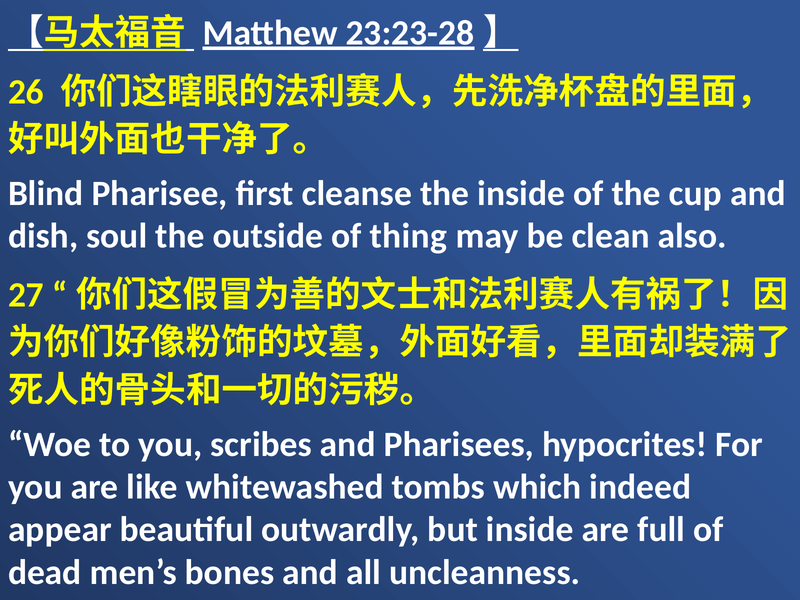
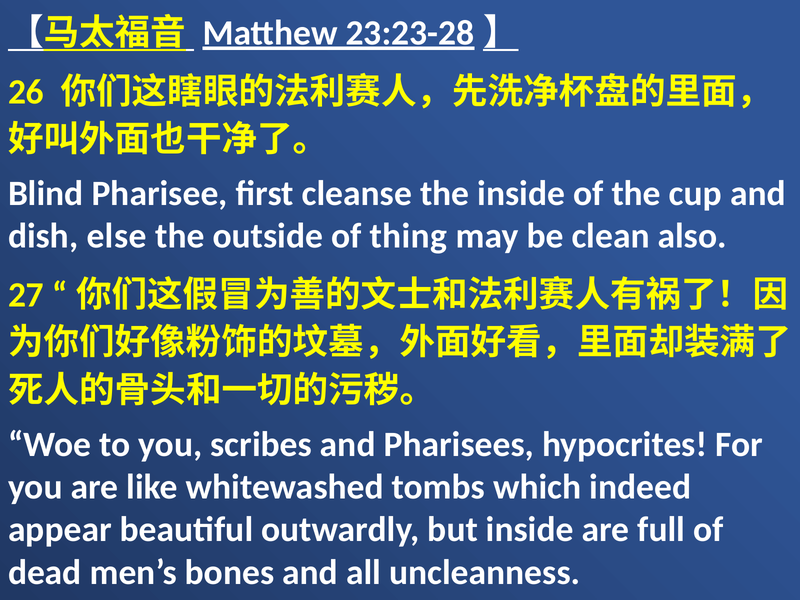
soul: soul -> else
